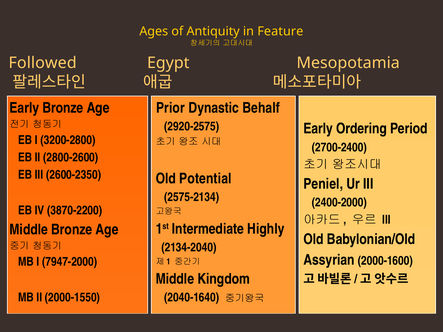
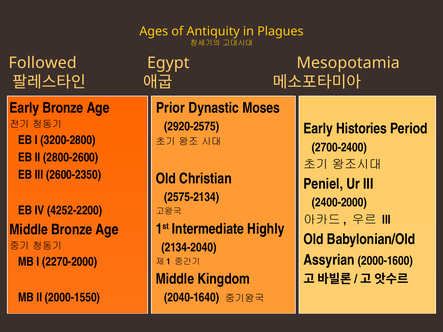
Feature: Feature -> Plagues
Behalf: Behalf -> Moses
Ordering: Ordering -> Histories
Potential: Potential -> Christian
3870-2200: 3870-2200 -> 4252-2200
7947-2000: 7947-2000 -> 2270-2000
